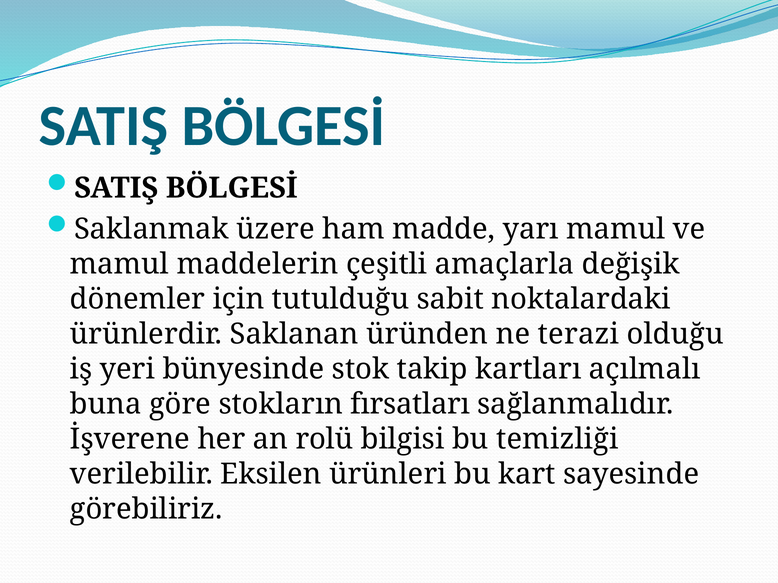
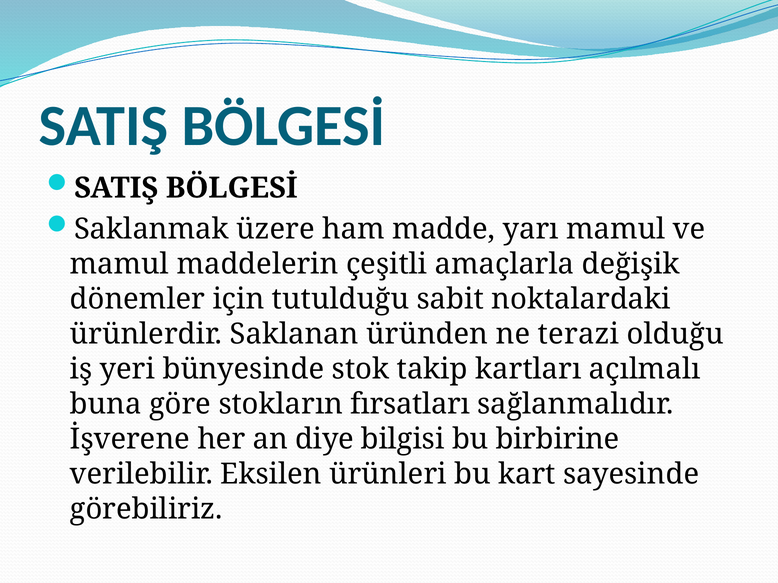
rolü: rolü -> diye
temizliği: temizliği -> birbirine
